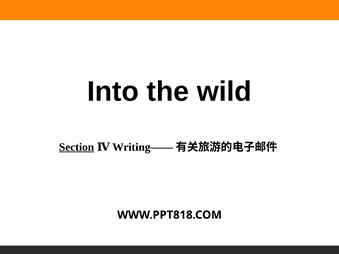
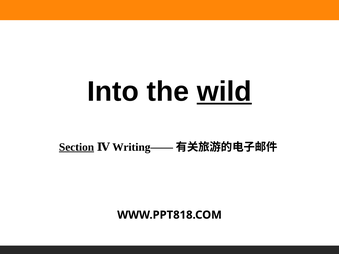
wild underline: none -> present
